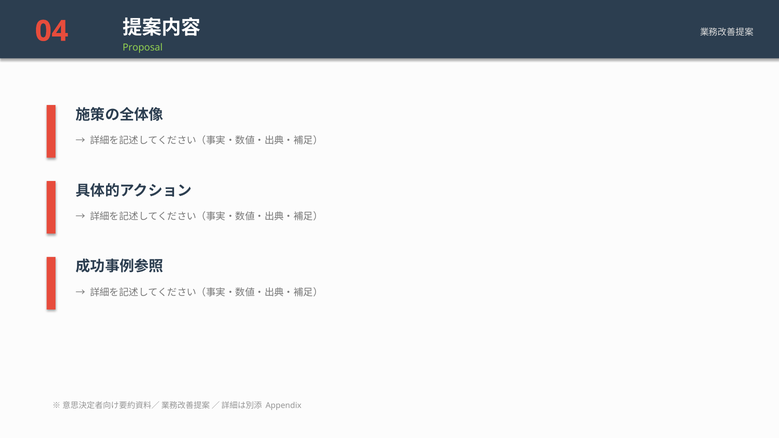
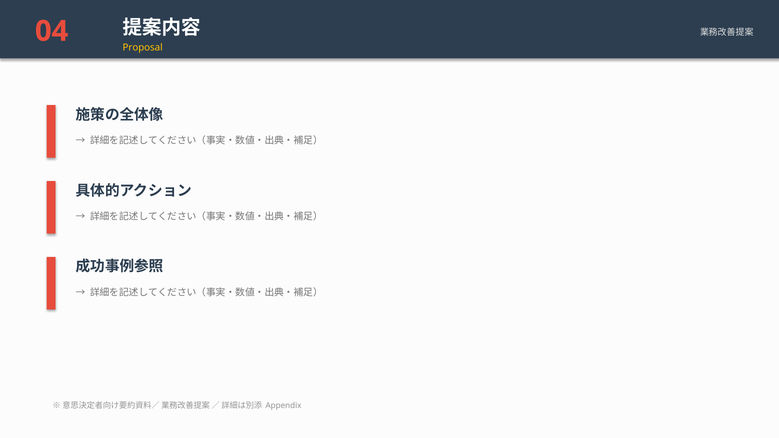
Proposal colour: light green -> yellow
